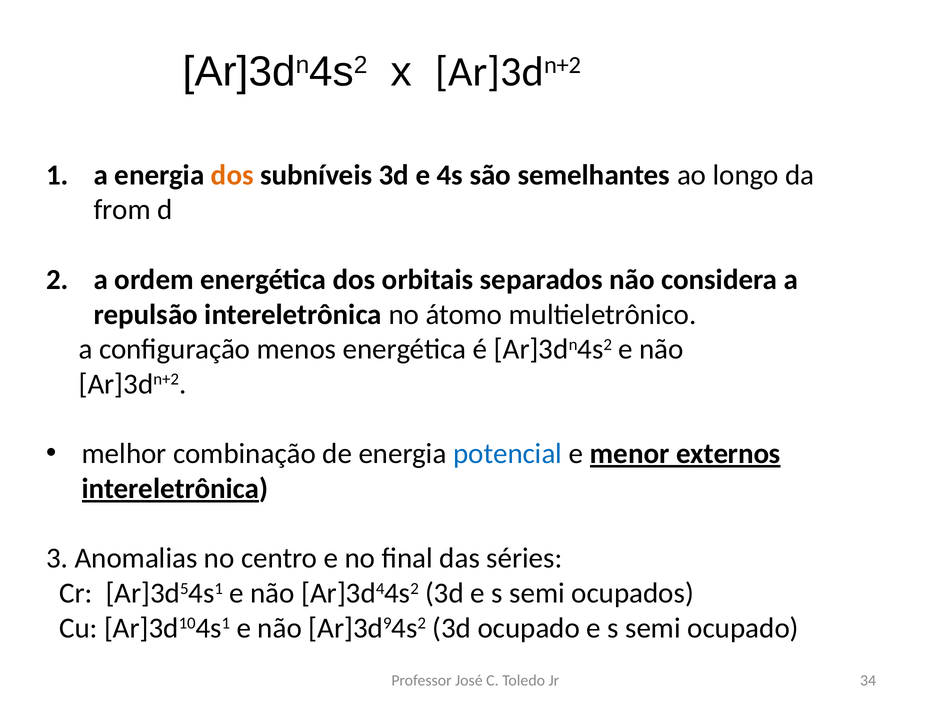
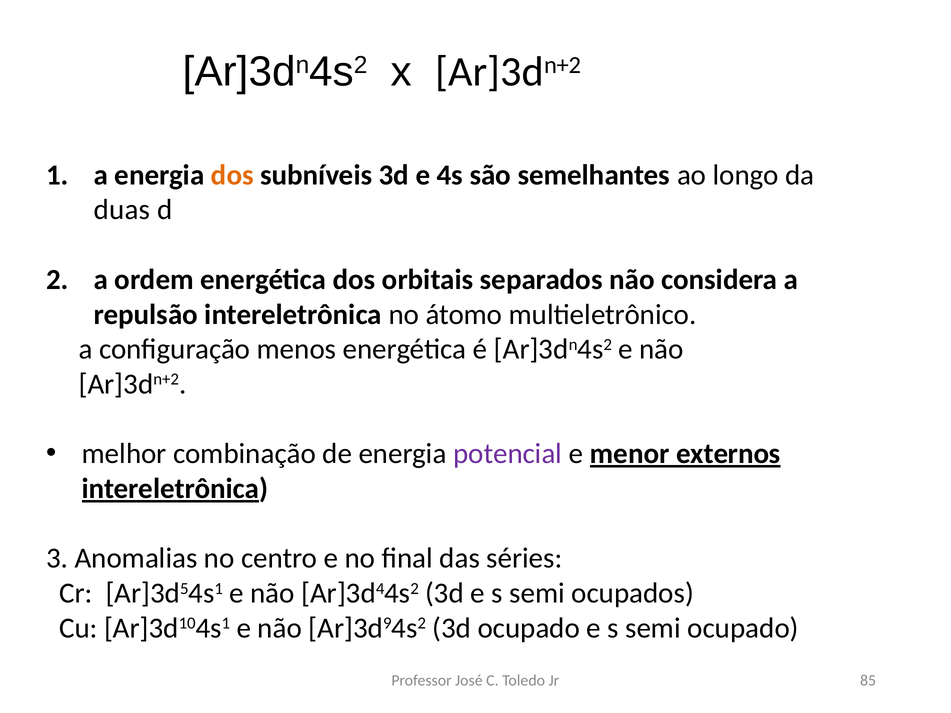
from: from -> duas
potencial colour: blue -> purple
34: 34 -> 85
